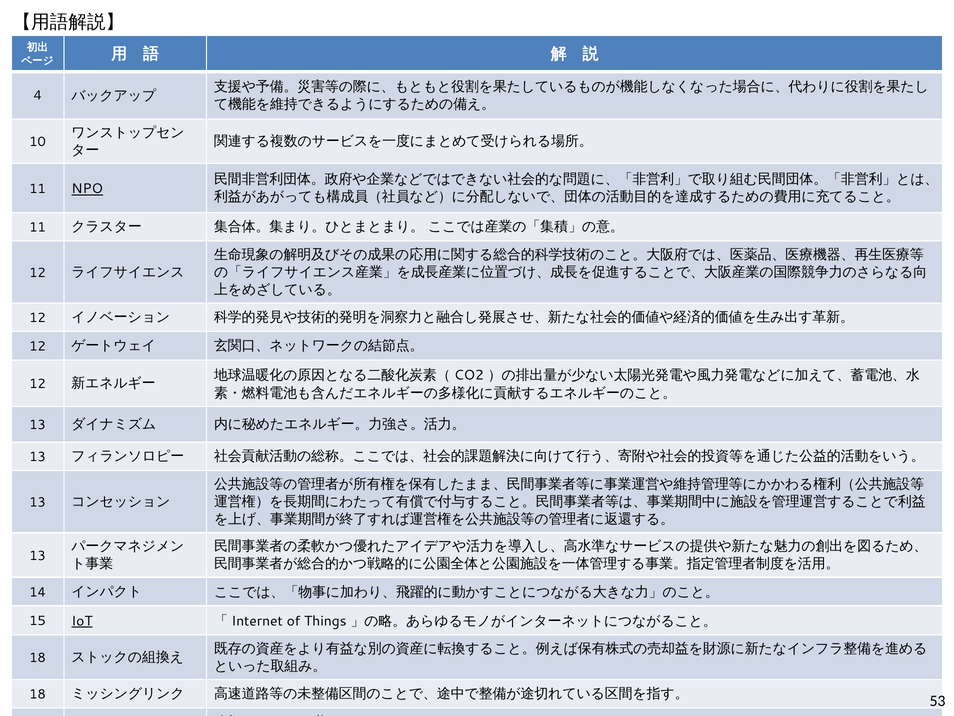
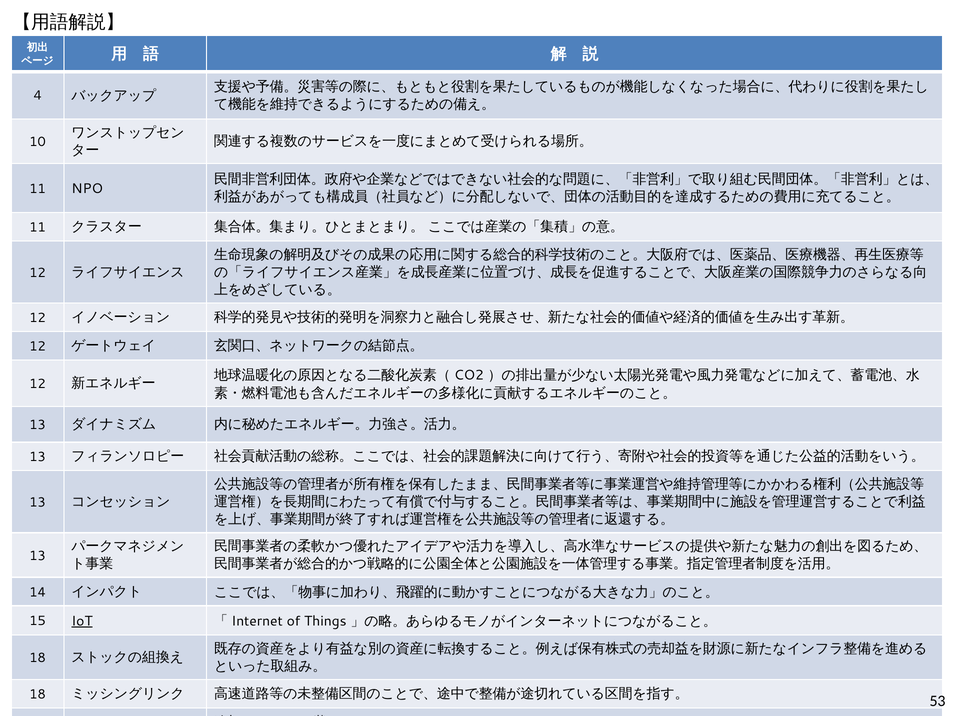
NPO underline: present -> none
